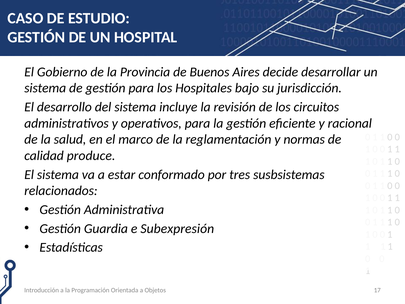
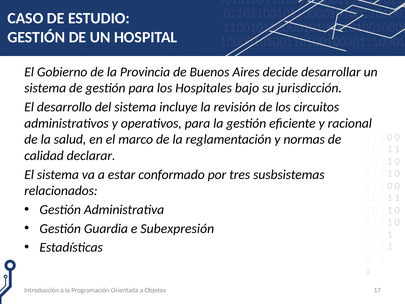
produce: produce -> declarar
